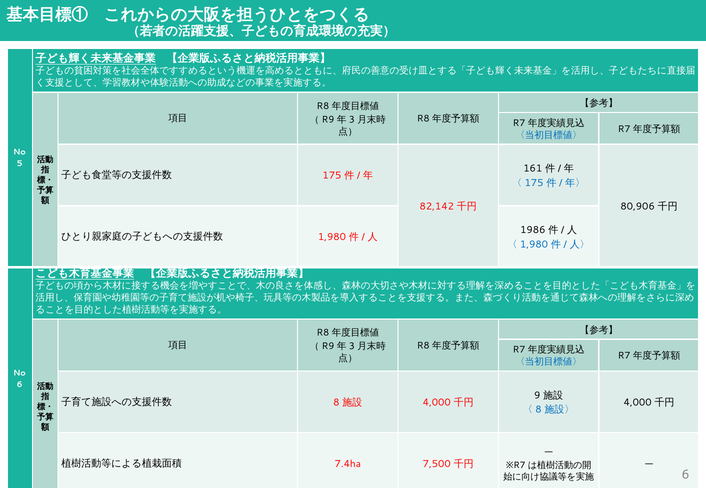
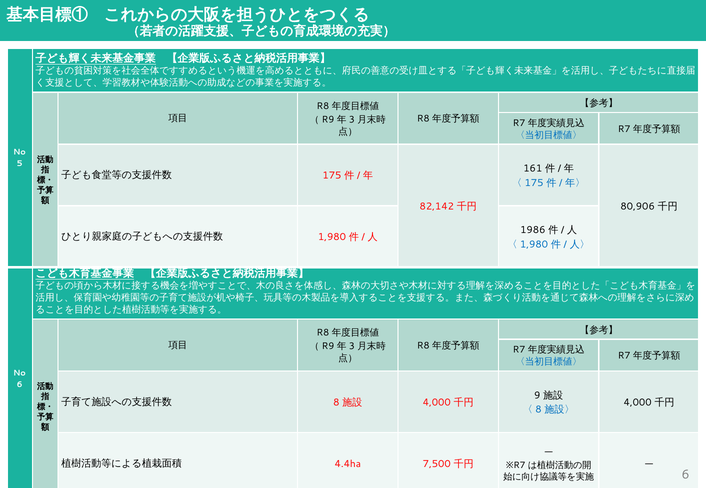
7.4ha: 7.4ha -> 4.4ha
